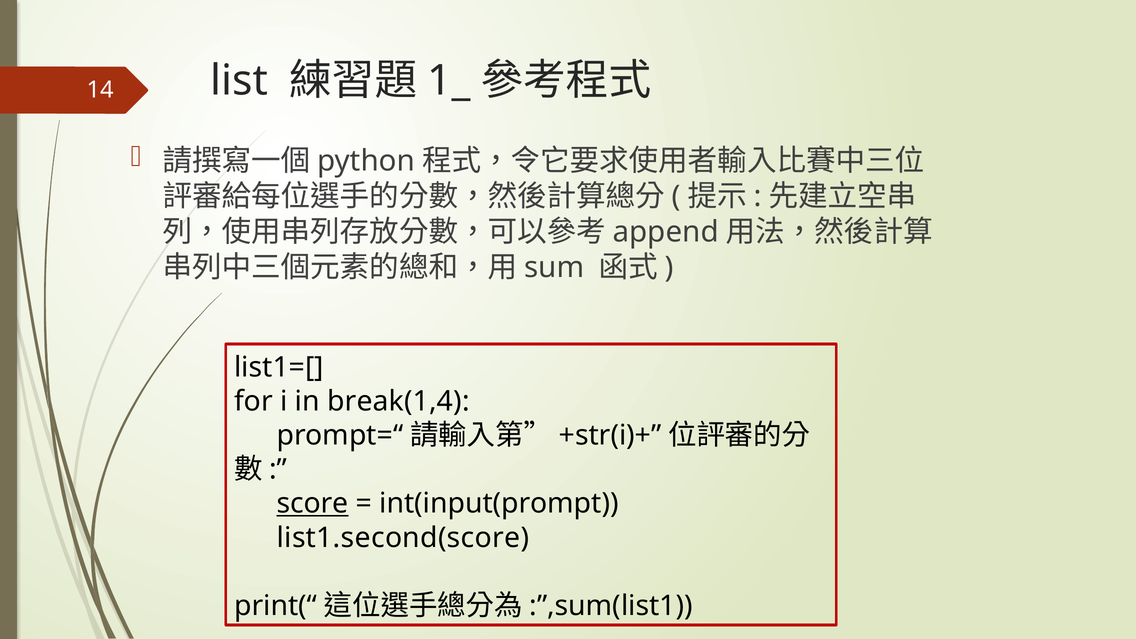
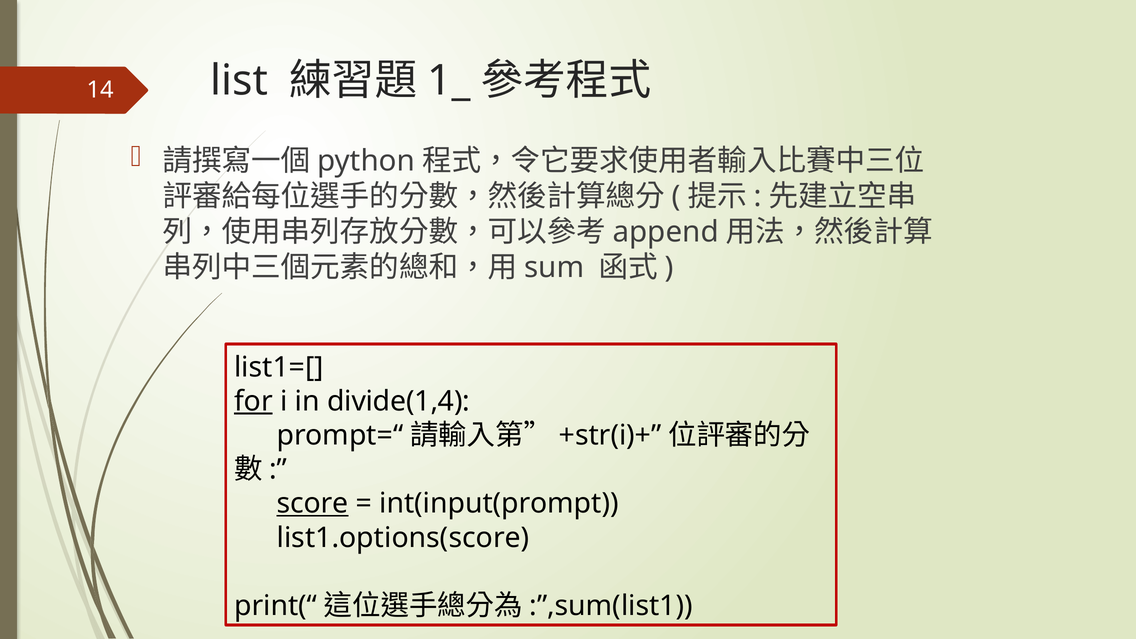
for underline: none -> present
break(1,4: break(1,4 -> divide(1,4
list1.second(score: list1.second(score -> list1.options(score
